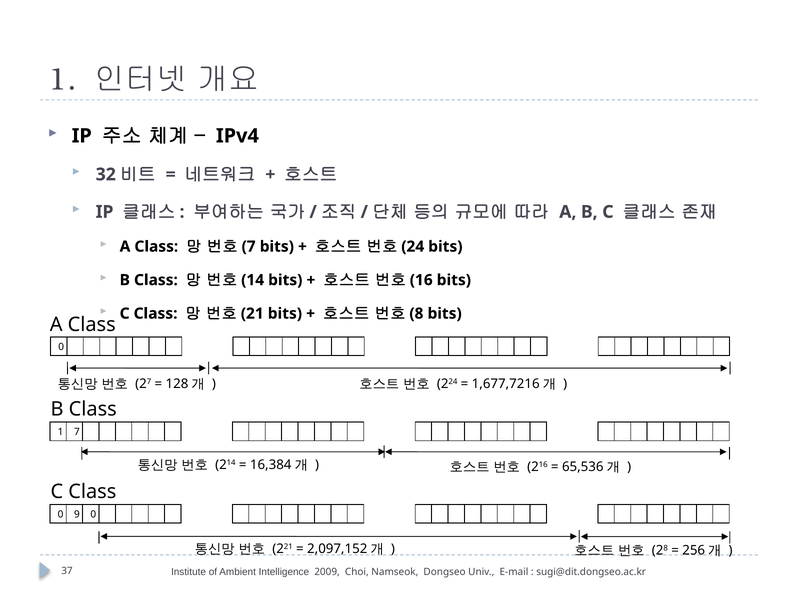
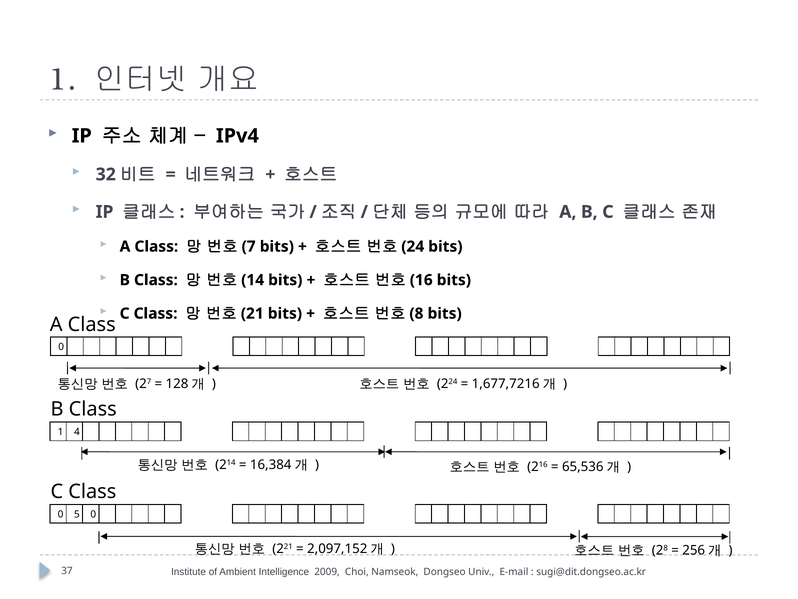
1 7: 7 -> 4
9: 9 -> 5
